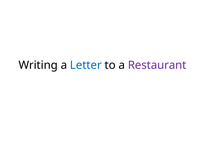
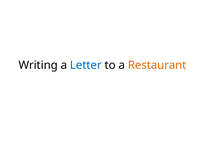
Restaurant colour: purple -> orange
